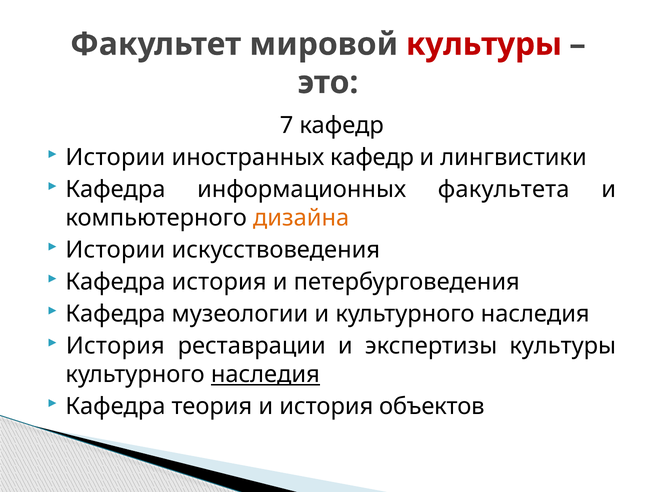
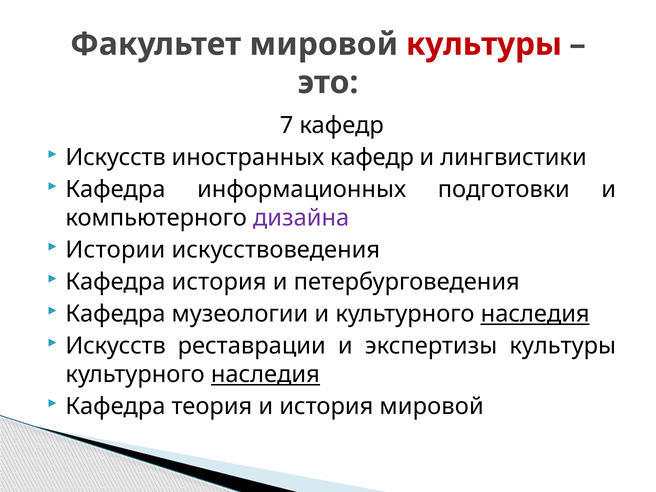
Истории at (115, 157): Истории -> Искусств
факультета: факультета -> подготовки
дизайна colour: orange -> purple
наследия at (535, 314) underline: none -> present
История at (115, 346): История -> Искусств
история объектов: объектов -> мировой
